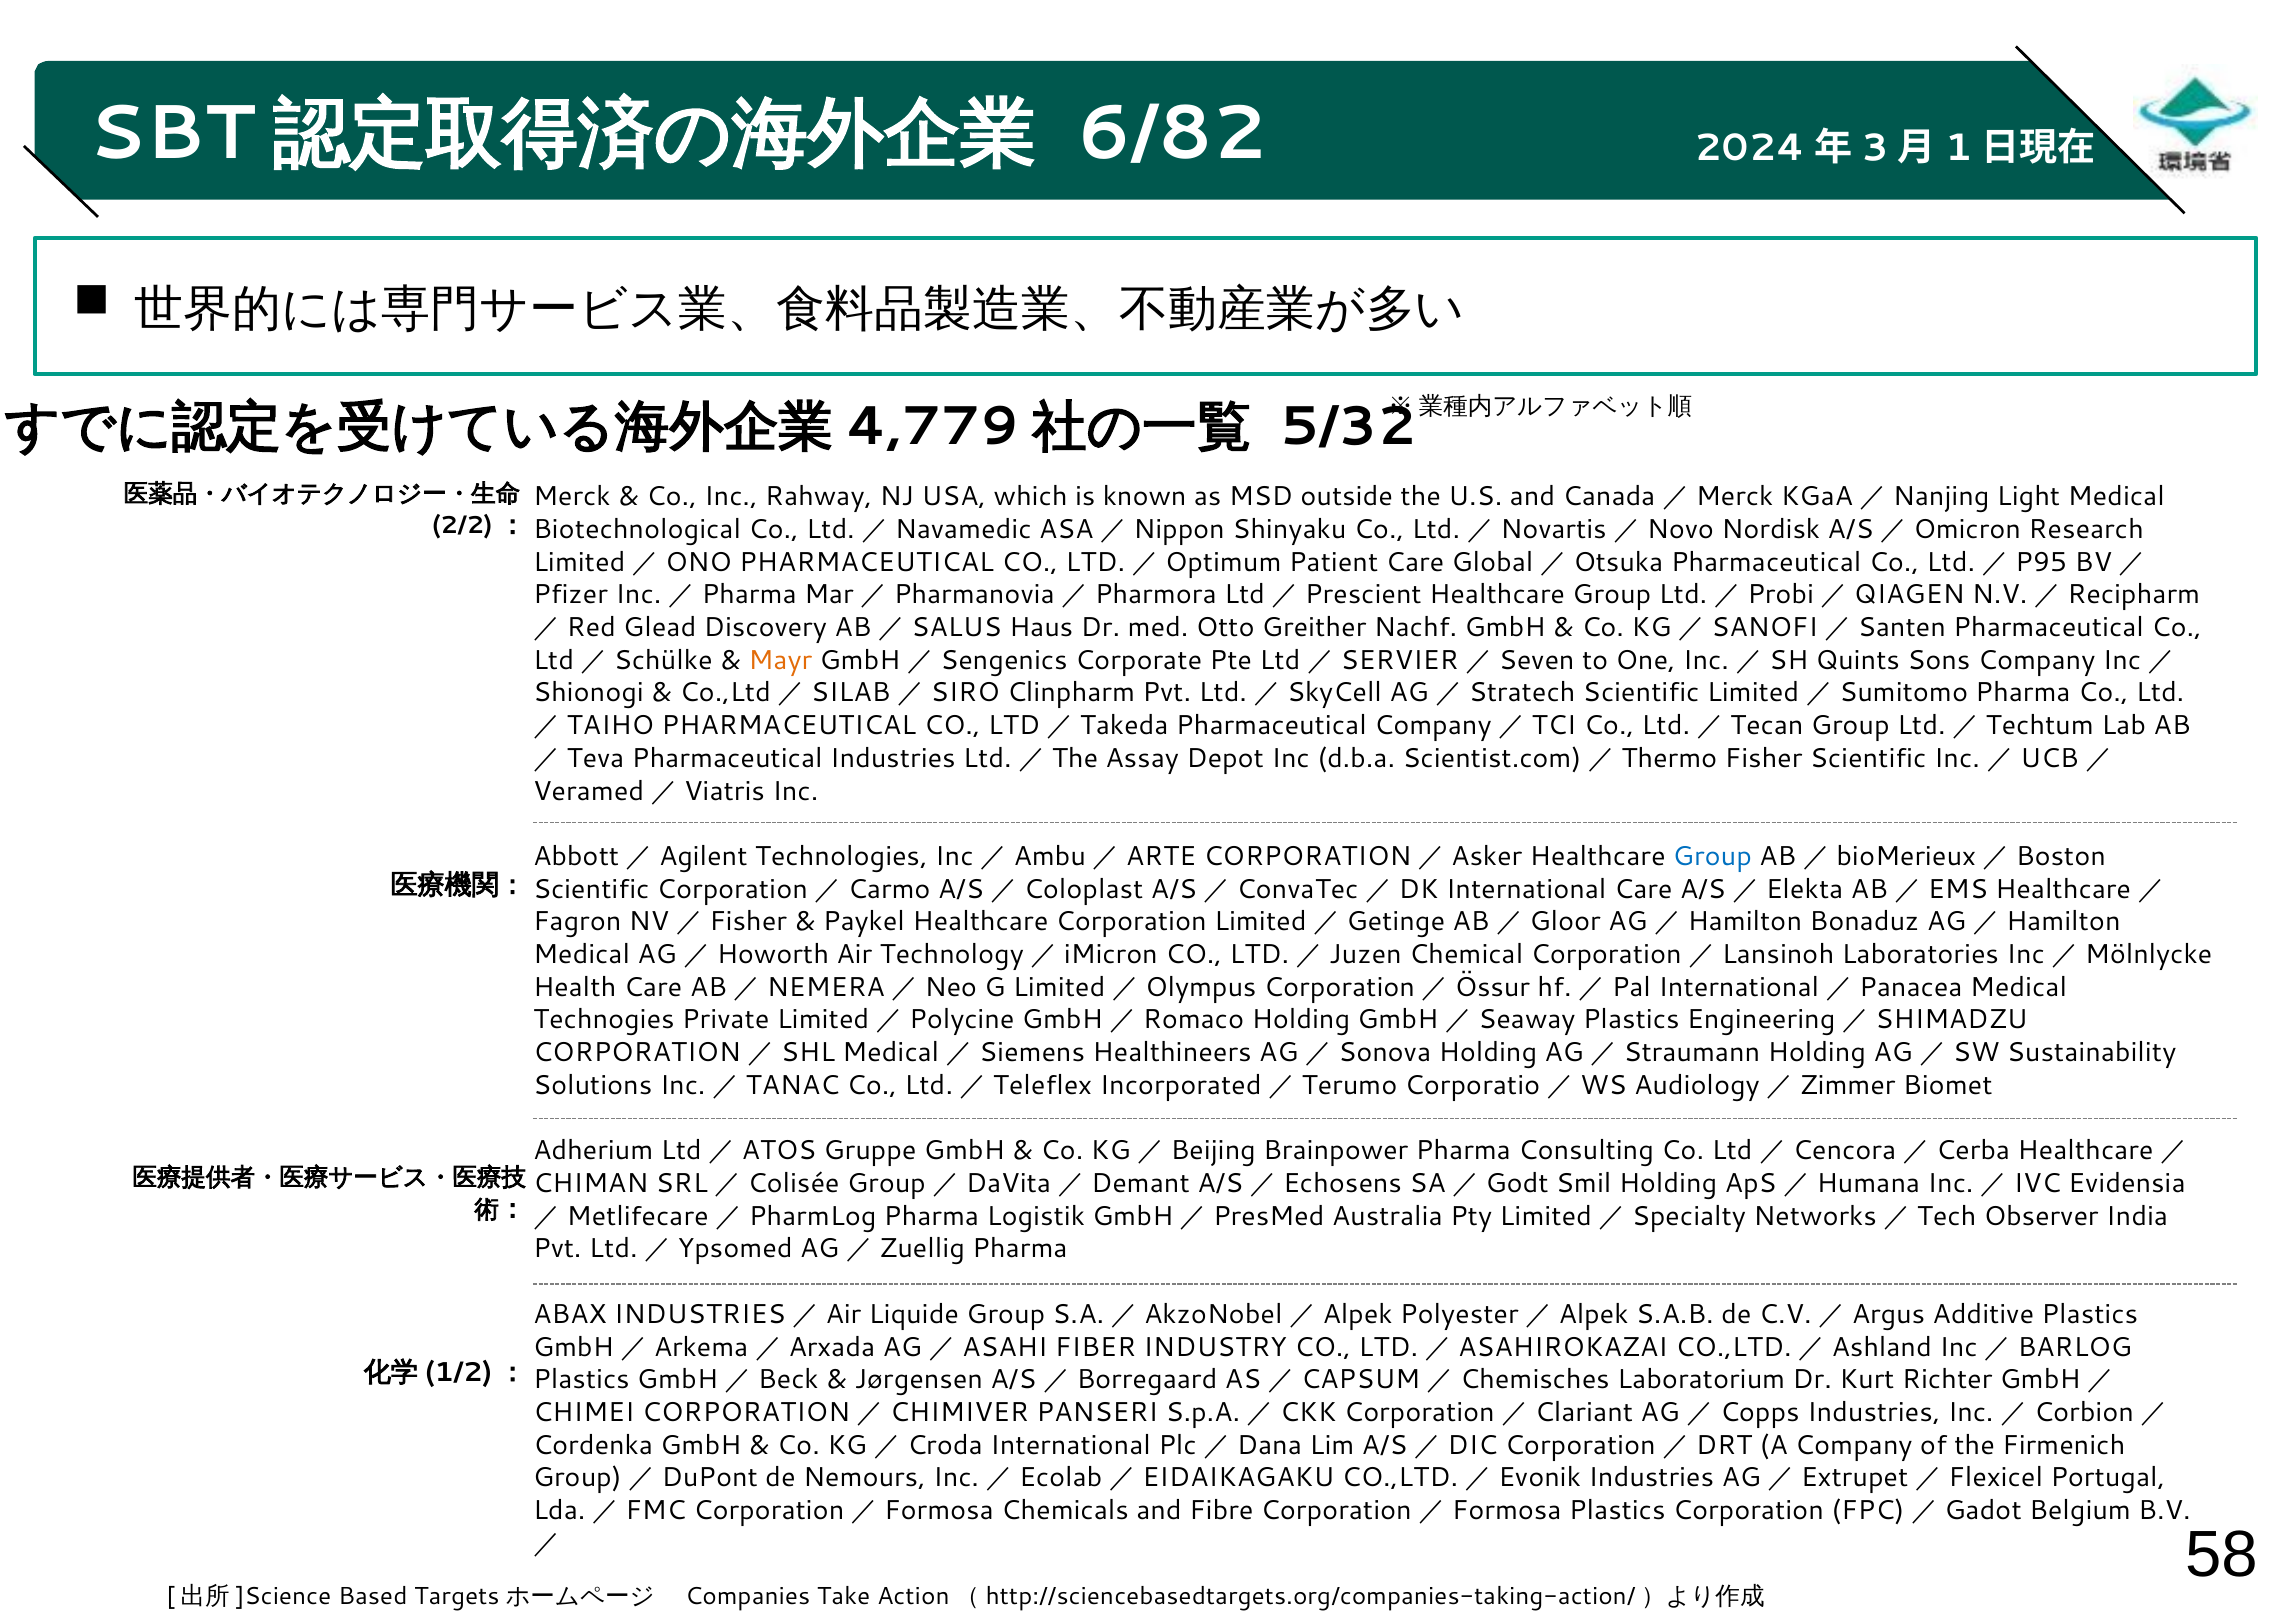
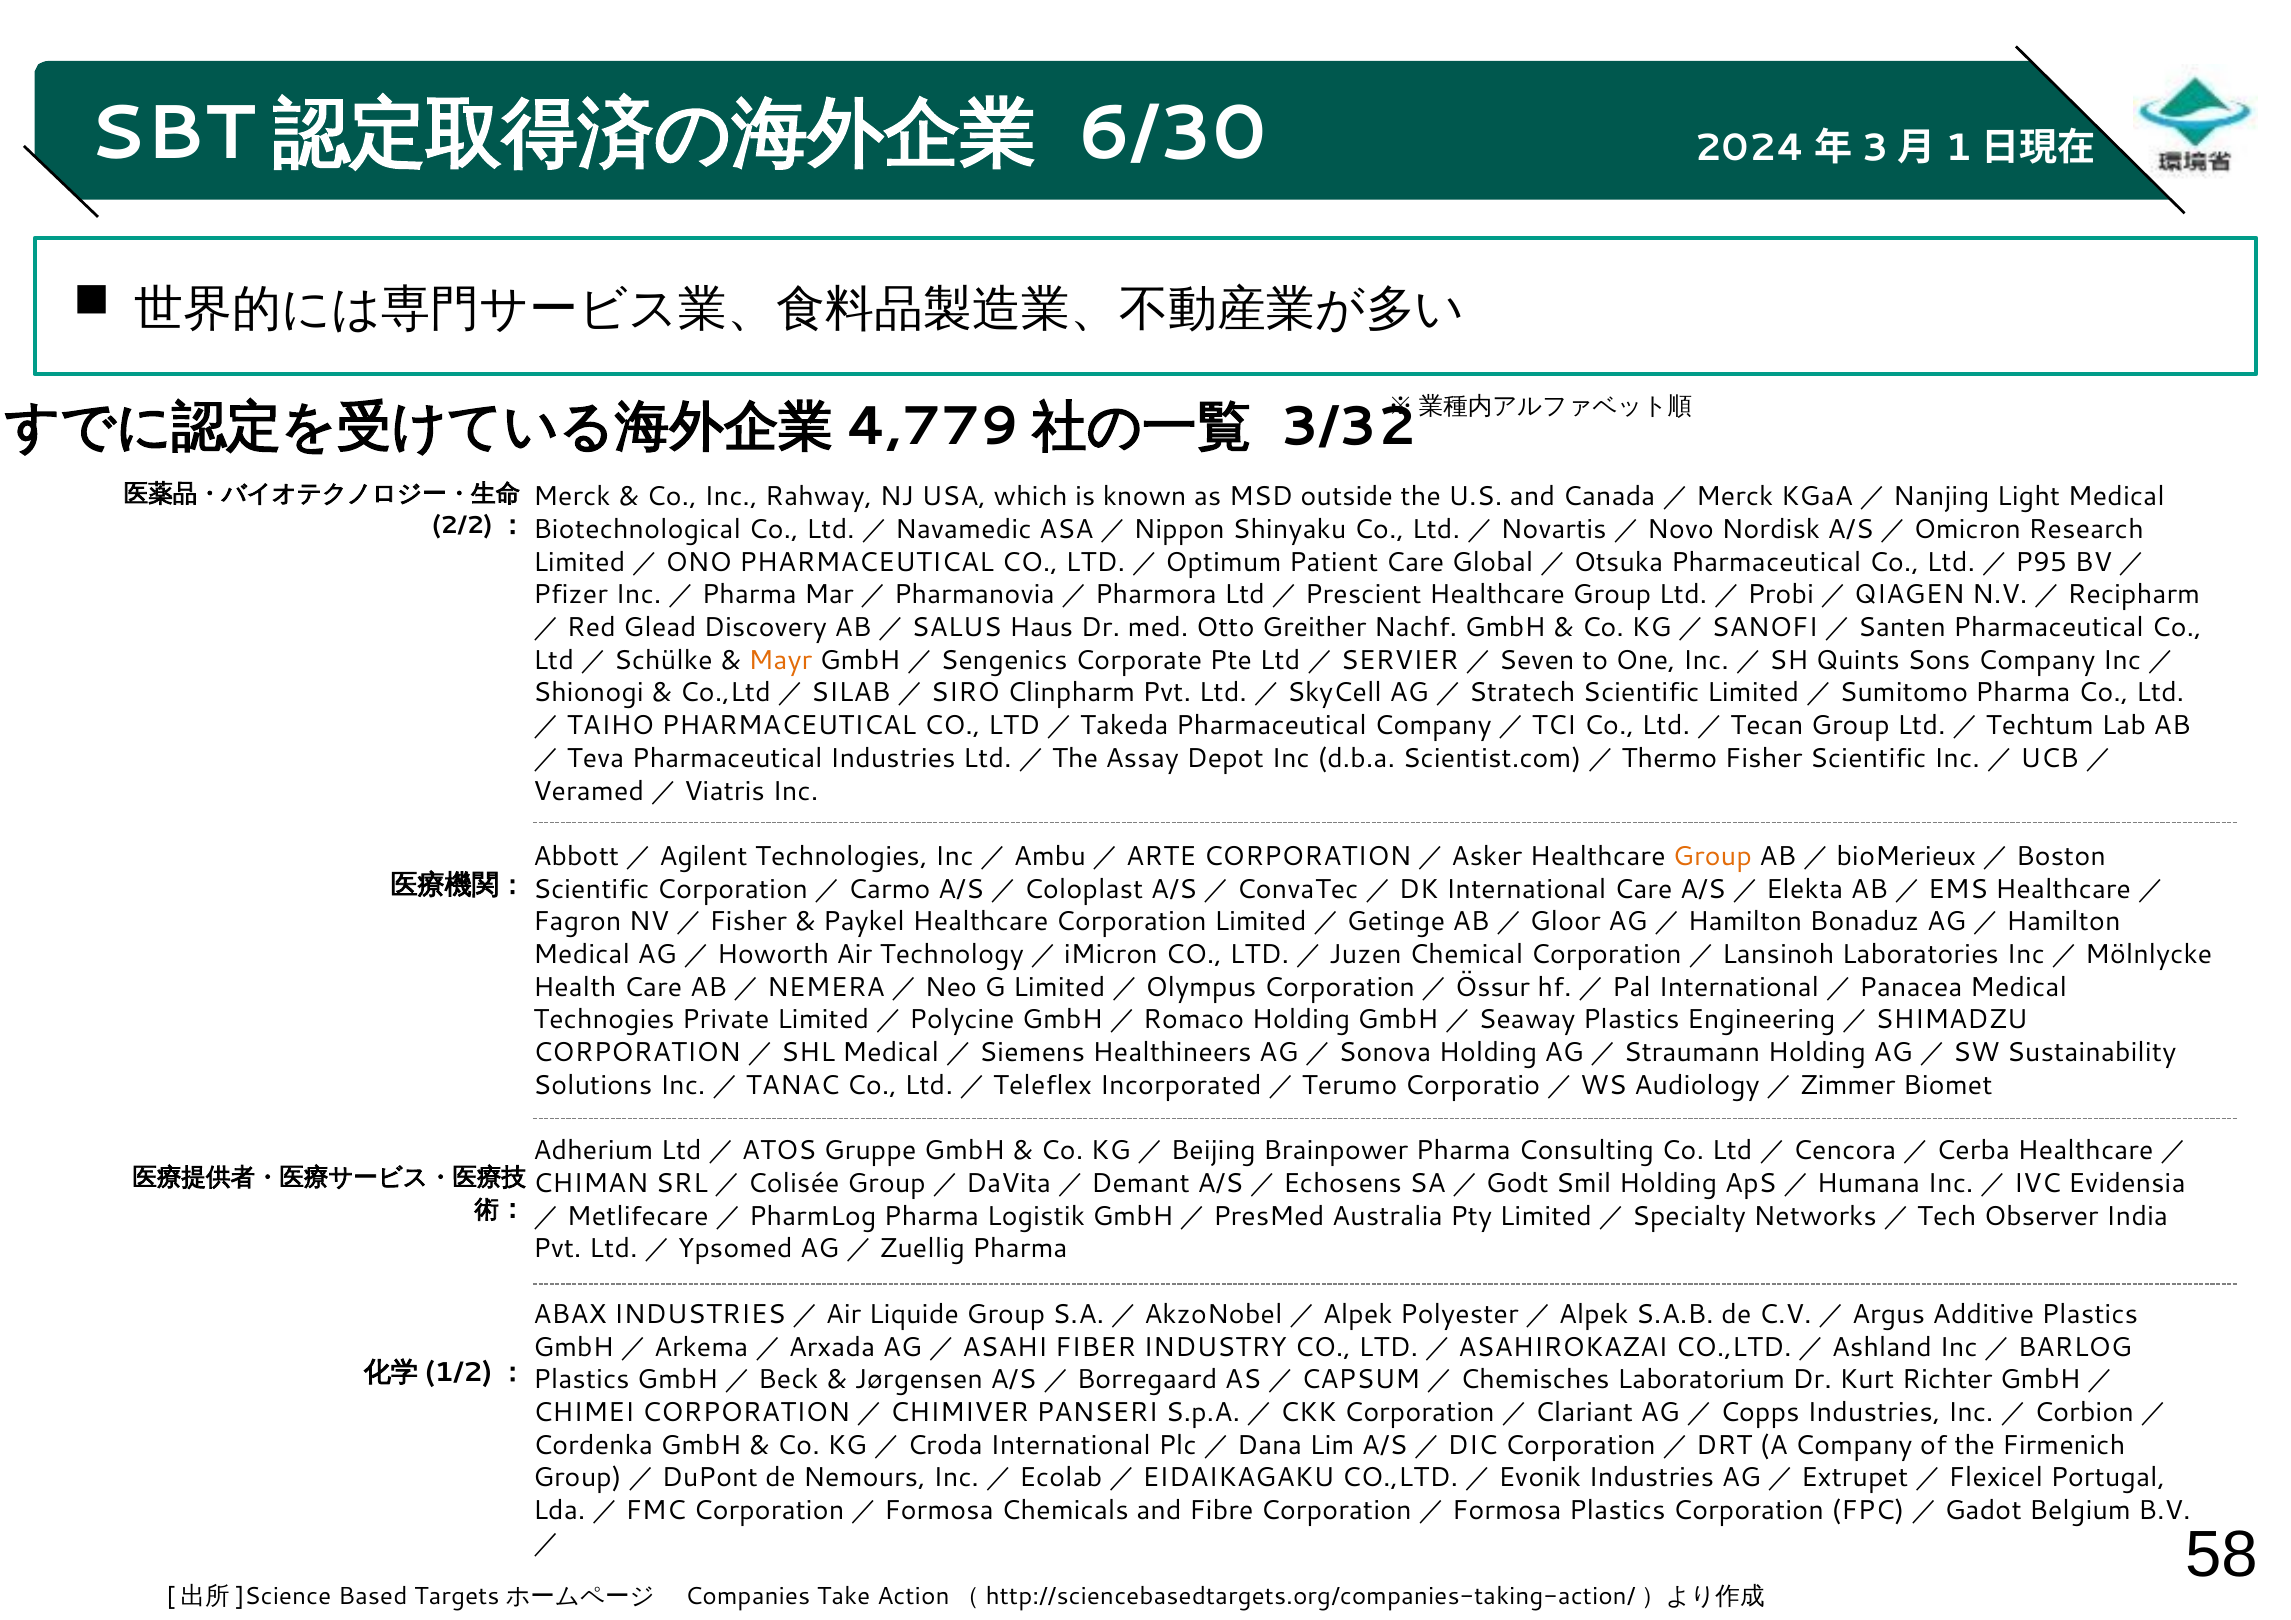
6/82: 6/82 -> 6/30
5/32: 5/32 -> 3/32
Group at (1712, 856) colour: blue -> orange
